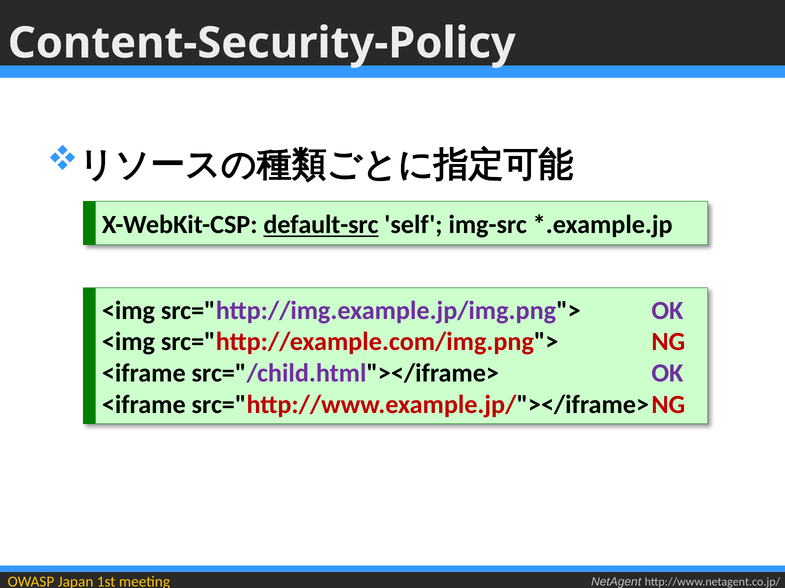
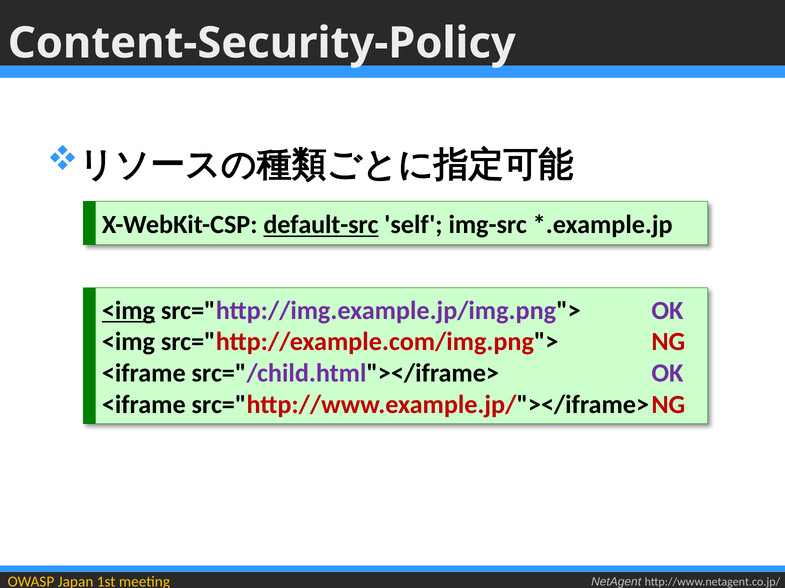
<img at (128, 311) underline: none -> present
